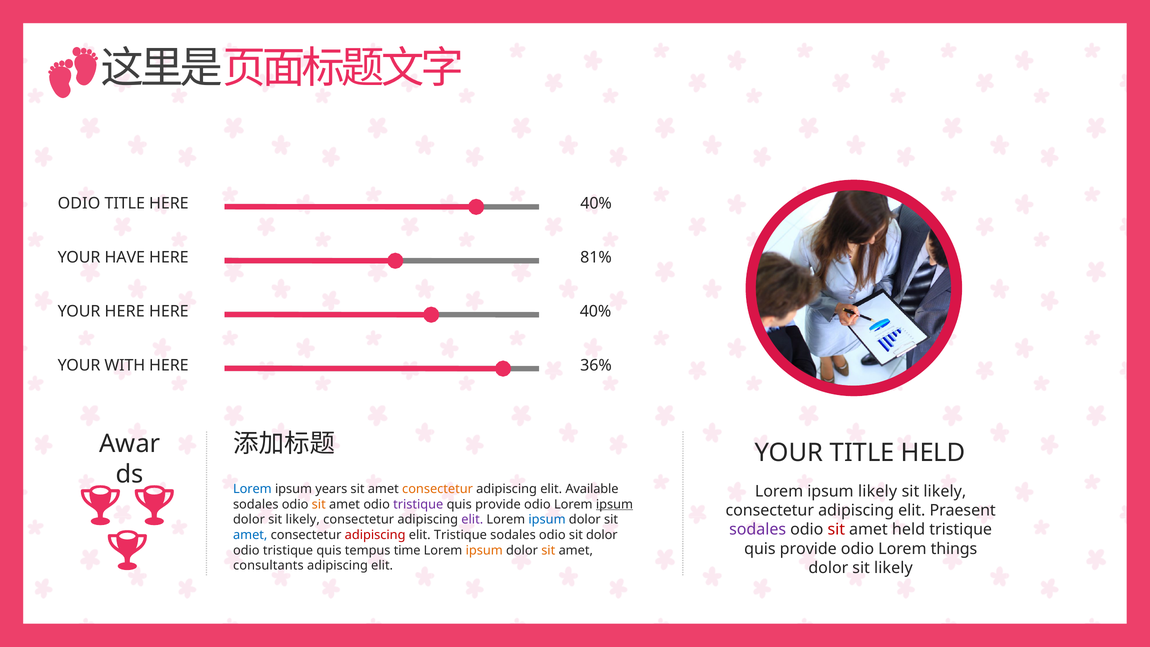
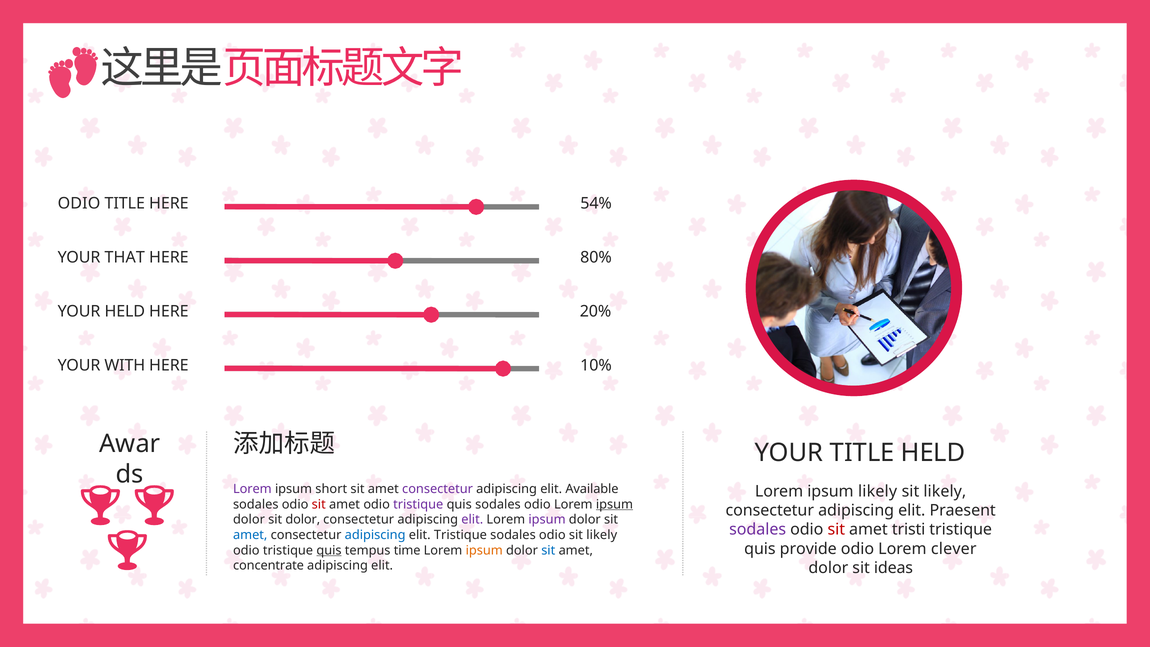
TITLE HERE 40%: 40% -> 54%
HAVE: HAVE -> THAT
81%: 81% -> 80%
YOUR HERE: HERE -> HELD
40% at (596, 311): 40% -> 20%
36%: 36% -> 10%
Lorem at (252, 489) colour: blue -> purple
years: years -> short
consectetur at (438, 489) colour: orange -> purple
sit at (319, 504) colour: orange -> red
provide at (498, 504): provide -> sodales
likely at (303, 520): likely -> dolor
ipsum at (547, 520) colour: blue -> purple
amet held: held -> tristi
adipiscing at (375, 535) colour: red -> blue
odio sit dolor: dolor -> likely
things: things -> clever
quis at (329, 550) underline: none -> present
sit at (548, 550) colour: orange -> blue
consultants: consultants -> concentrate
likely at (893, 568): likely -> ideas
